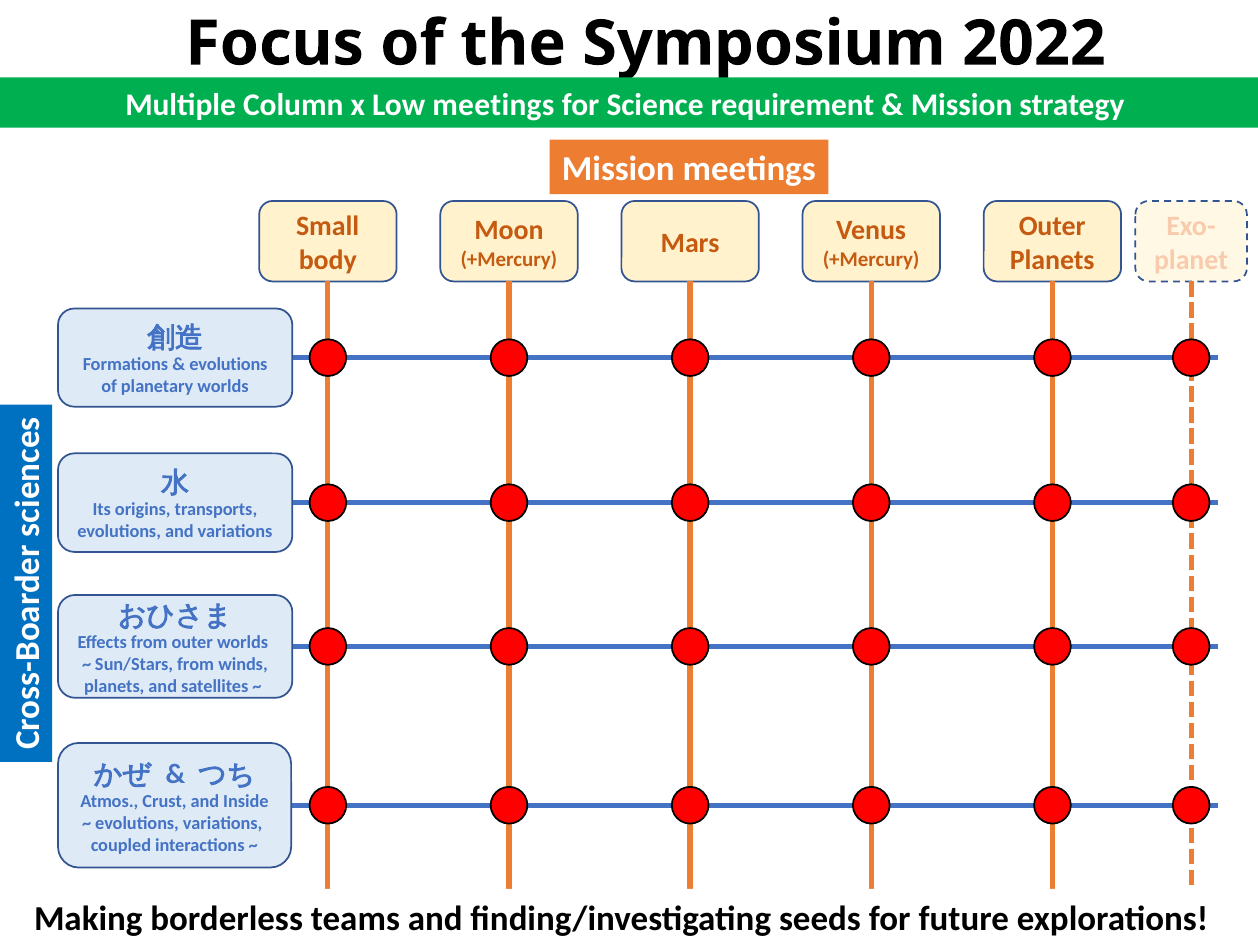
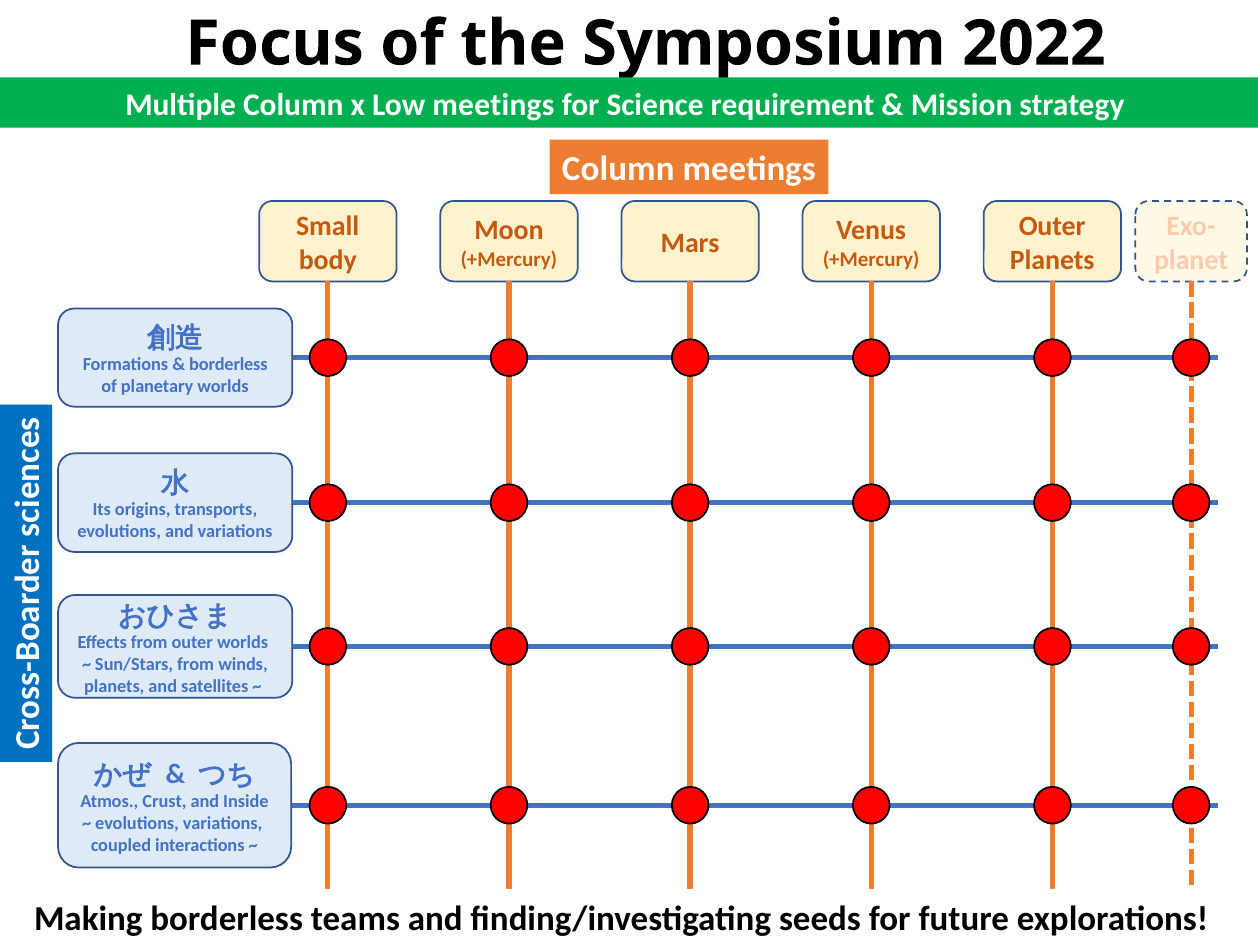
Mission at (618, 169): Mission -> Column
evolutions at (228, 364): evolutions -> borderless
